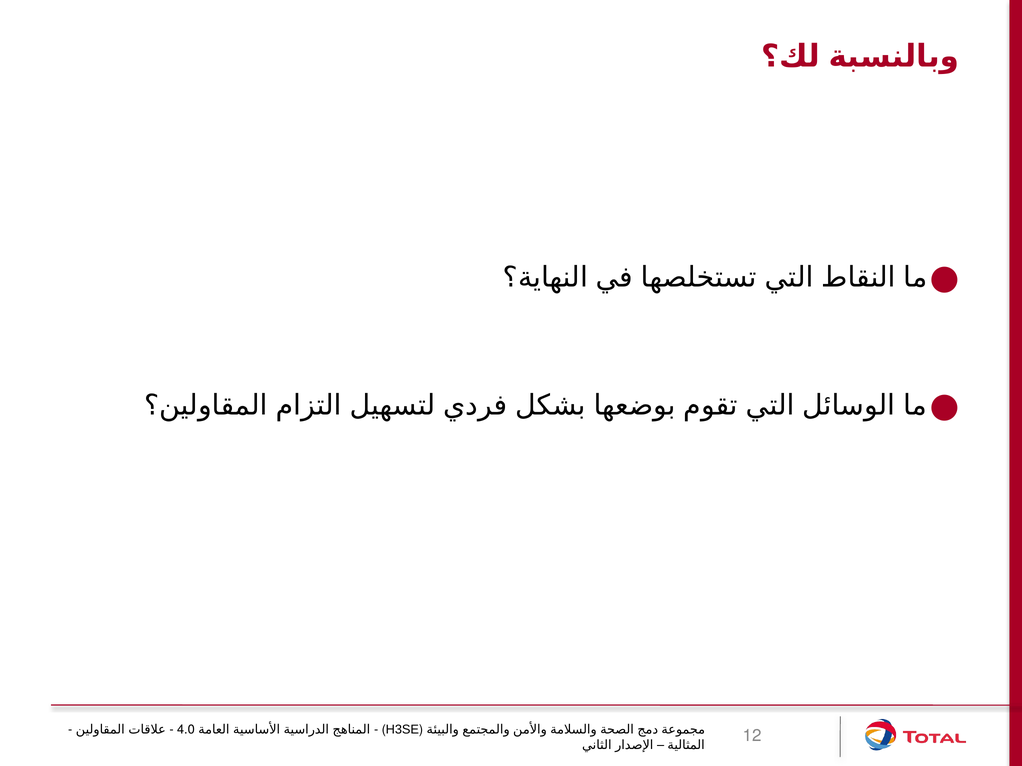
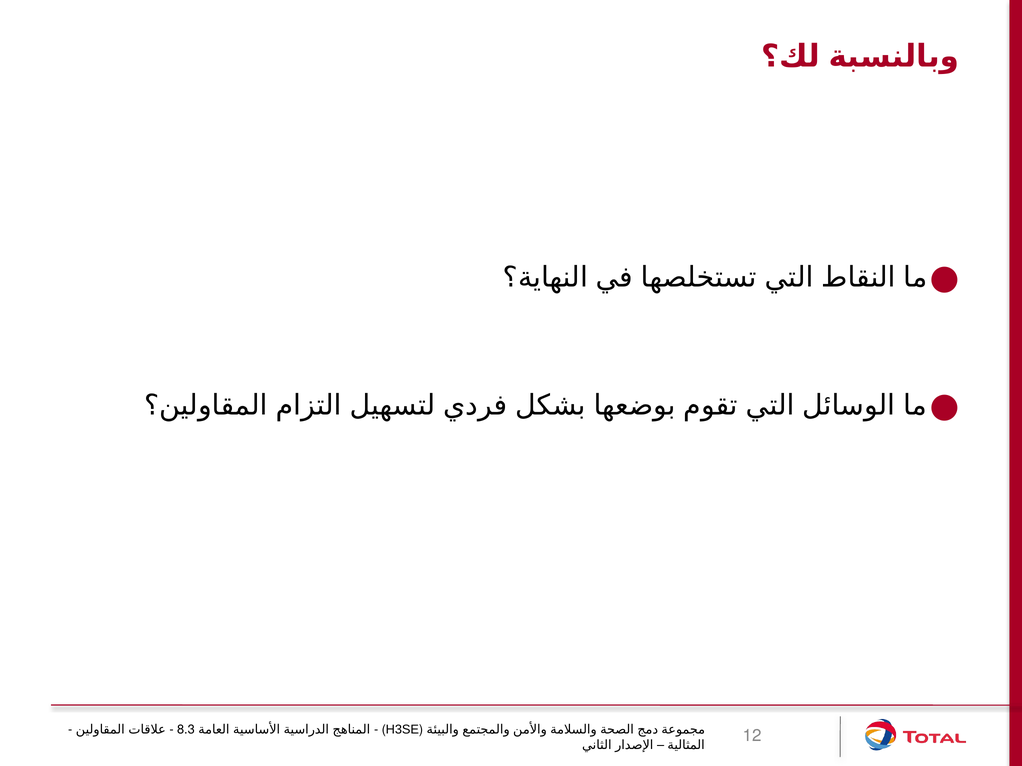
4.0: 4.0 -> 8.3
